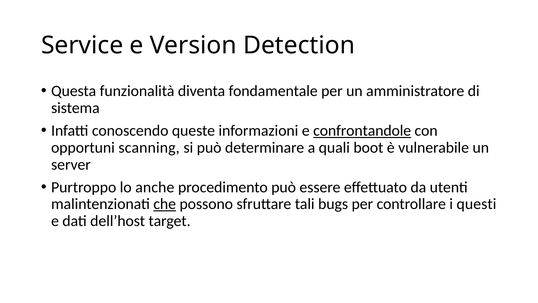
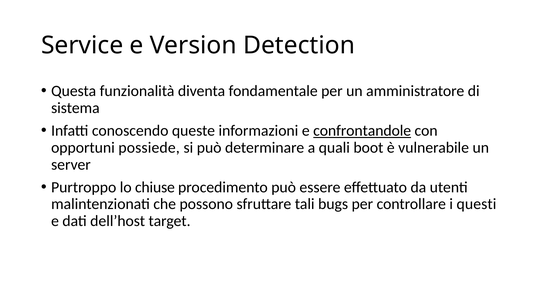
scanning: scanning -> possiede
anche: anche -> chiuse
che underline: present -> none
